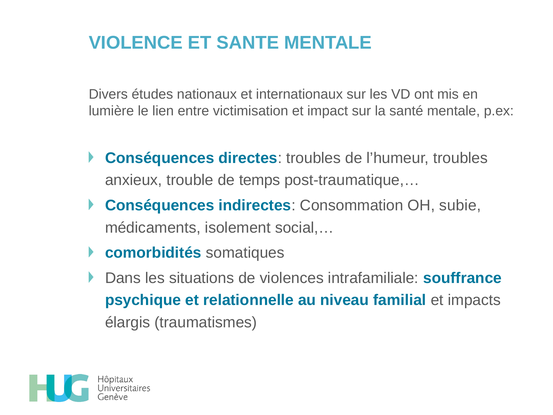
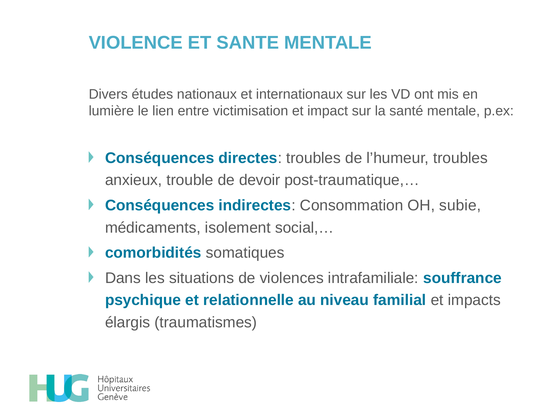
temps: temps -> devoir
